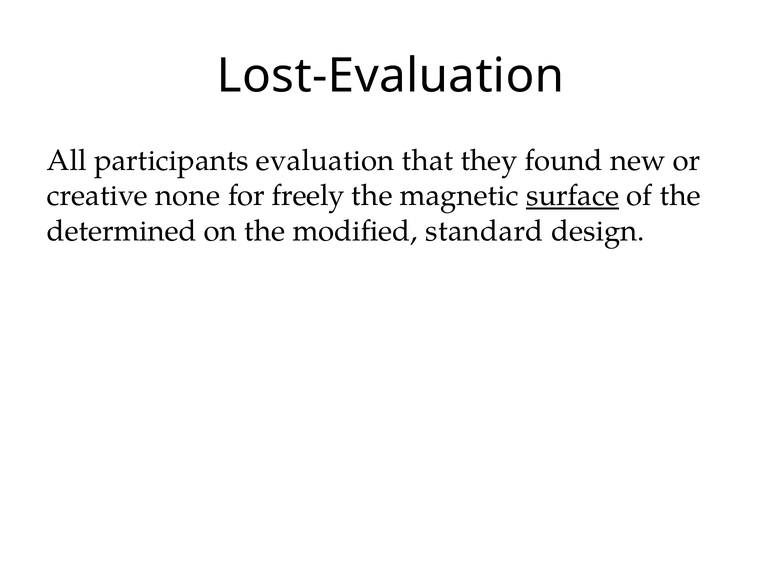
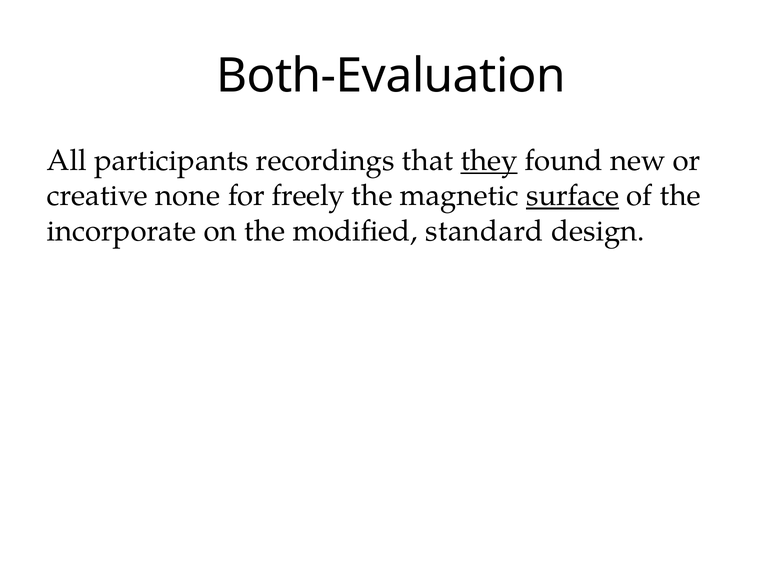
Lost-Evaluation: Lost-Evaluation -> Both-Evaluation
evaluation: evaluation -> recordings
they underline: none -> present
determined: determined -> incorporate
